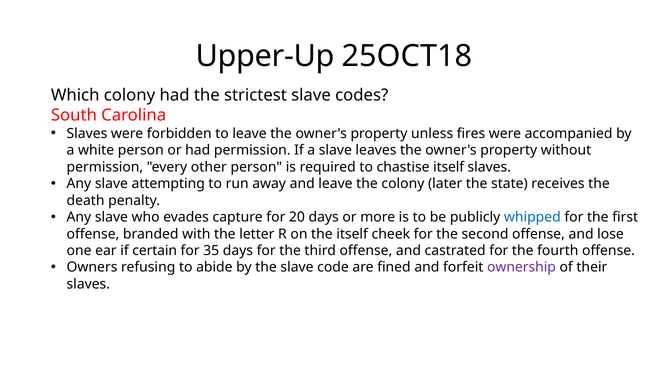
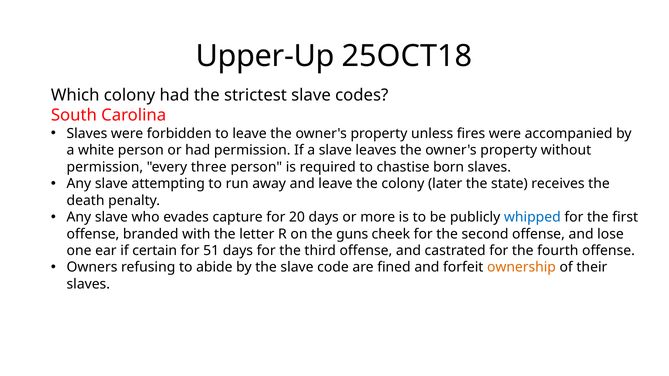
other: other -> three
chastise itself: itself -> born
the itself: itself -> guns
35: 35 -> 51
ownership colour: purple -> orange
